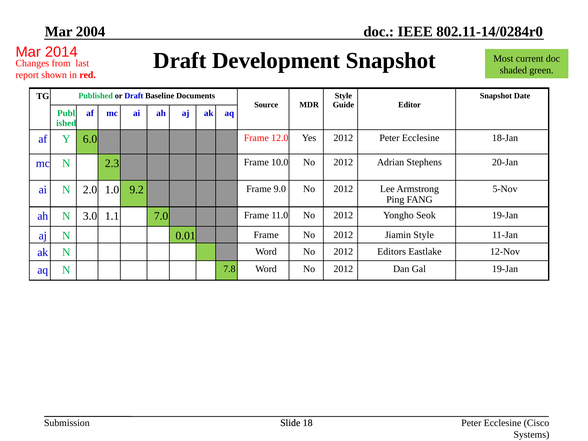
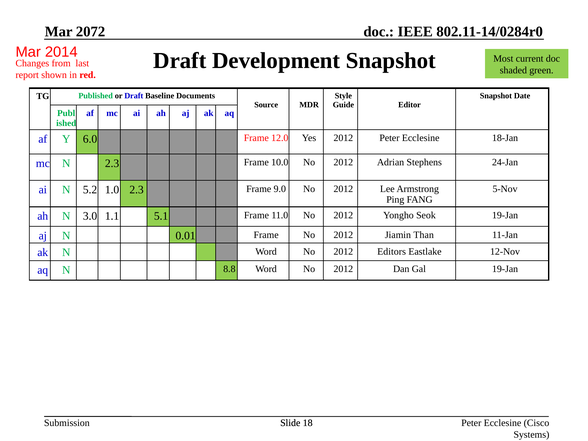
2004: 2004 -> 2072
20-Jan: 20-Jan -> 24-Jan
2.0: 2.0 -> 5.2
1.0 9.2: 9.2 -> 2.3
7.0: 7.0 -> 5.1
Jiamin Style: Style -> Than
7.8: 7.8 -> 8.8
